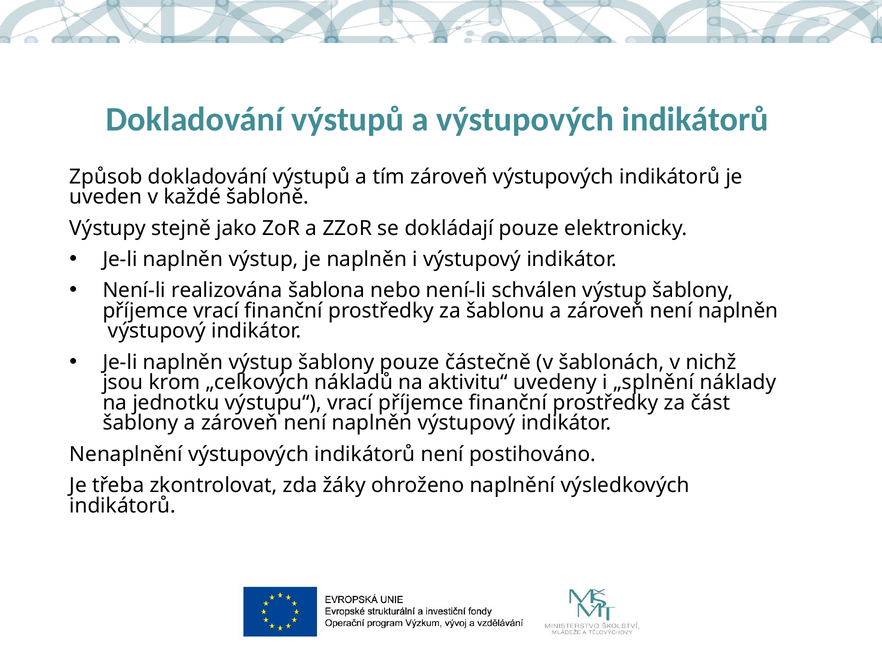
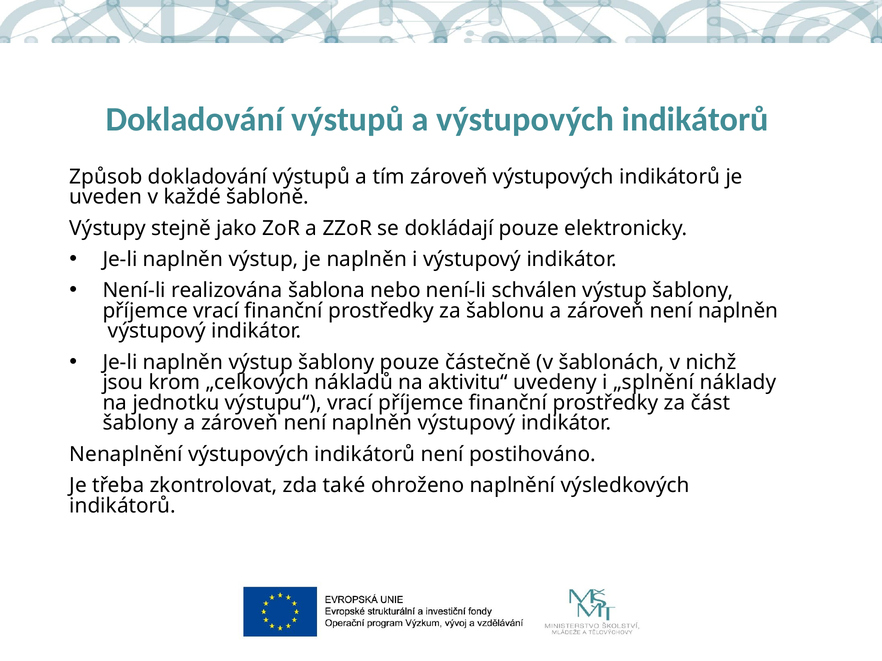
žáky: žáky -> také
